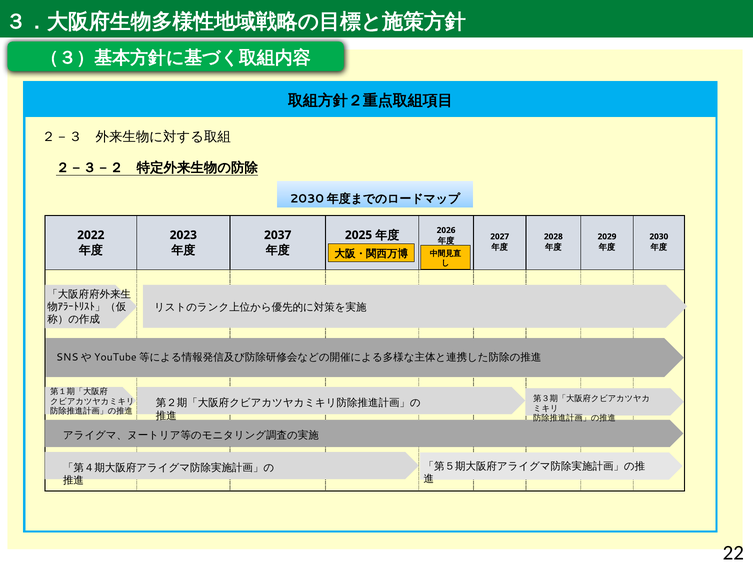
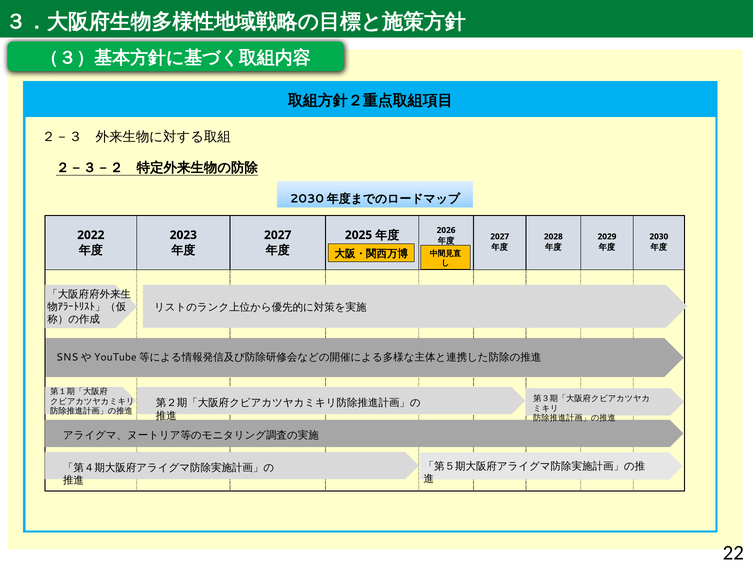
2037 at (278, 235): 2037 -> 2027
